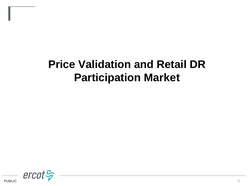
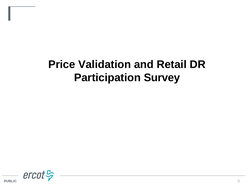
Market: Market -> Survey
